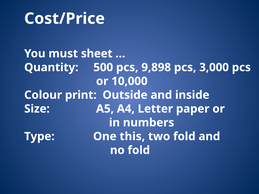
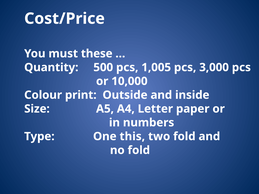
sheet: sheet -> these
9,898: 9,898 -> 1,005
